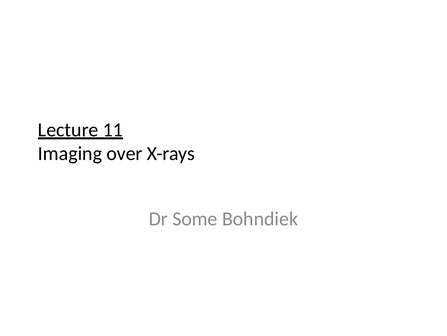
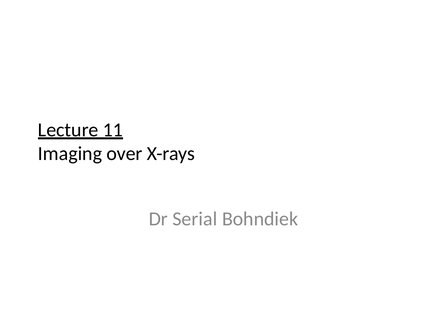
Some: Some -> Serial
